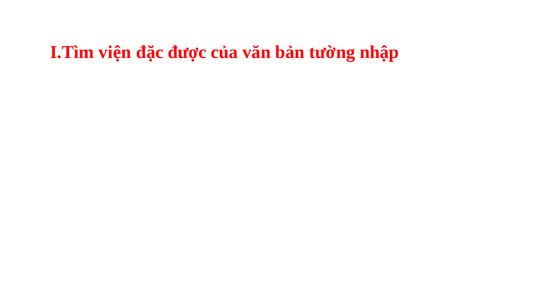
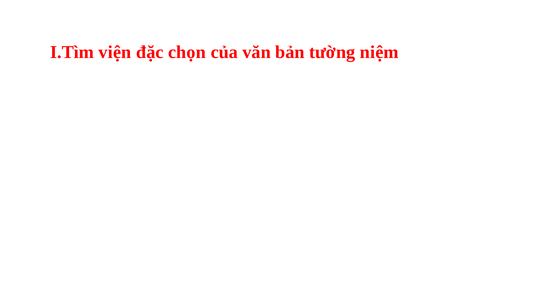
được: được -> chọn
nhập: nhập -> niệm
